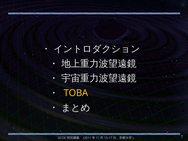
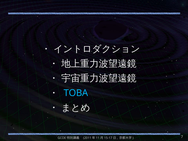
TOBA colour: yellow -> light blue
